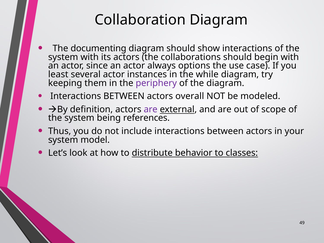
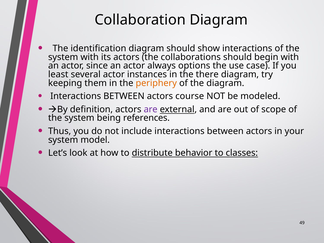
documenting: documenting -> identification
while: while -> there
periphery colour: purple -> orange
overall: overall -> course
